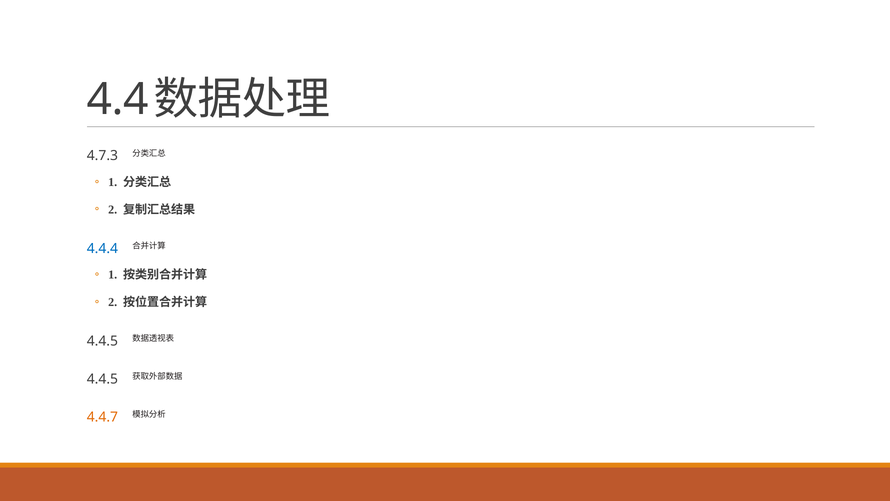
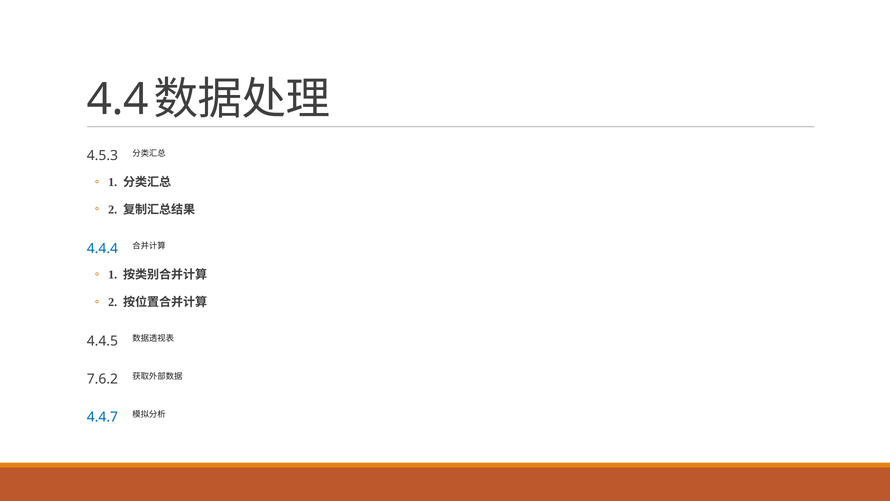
4.7.3: 4.7.3 -> 4.5.3
4.4.5 at (102, 379): 4.4.5 -> 7.6.2
4.4.7 colour: orange -> blue
